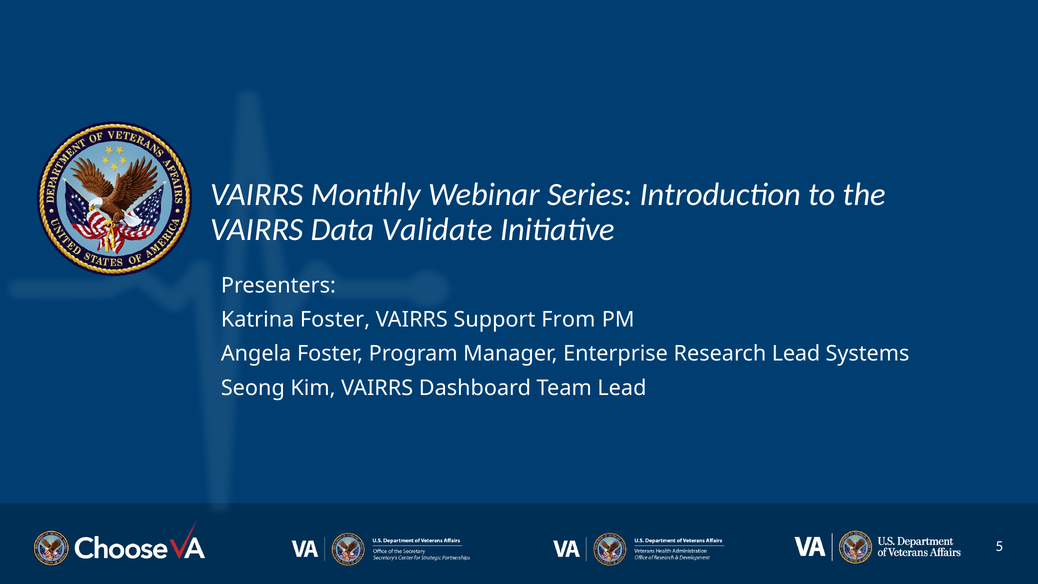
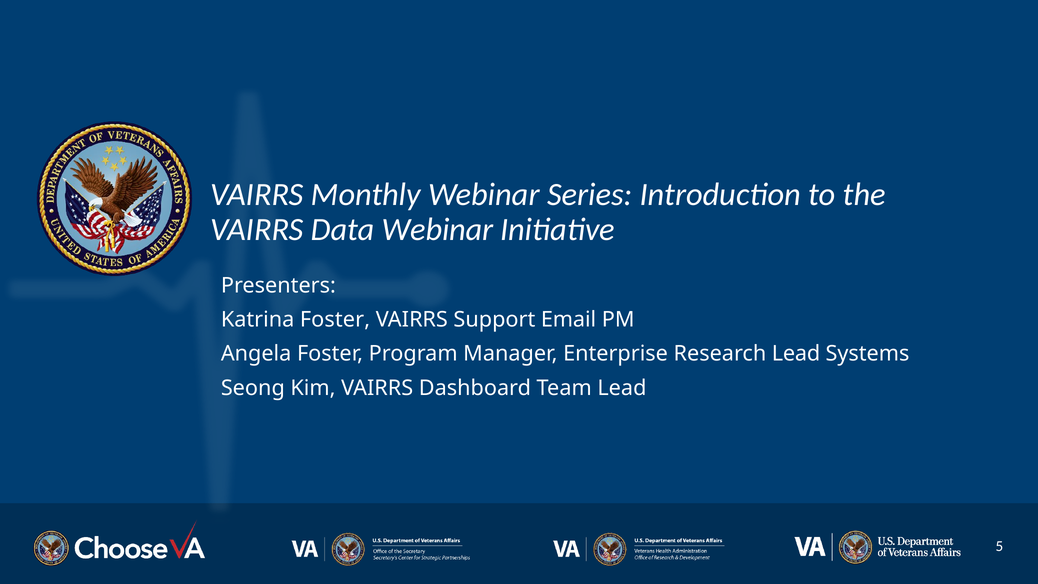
Data Validate: Validate -> Webinar
From: From -> Email
